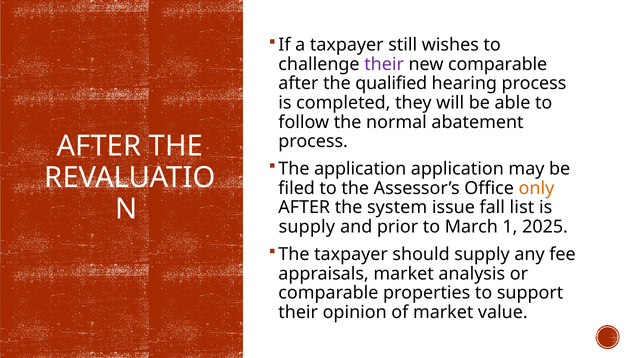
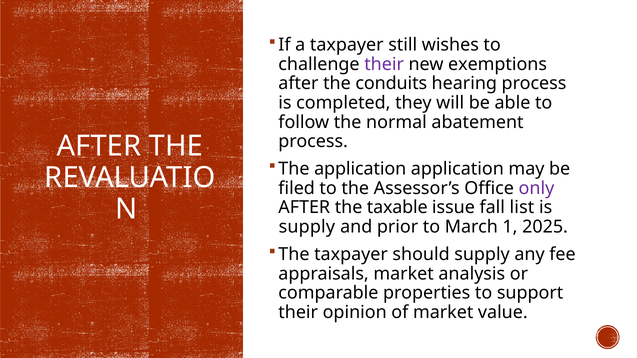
new comparable: comparable -> exemptions
qualified: qualified -> conduits
only colour: orange -> purple
system: system -> taxable
